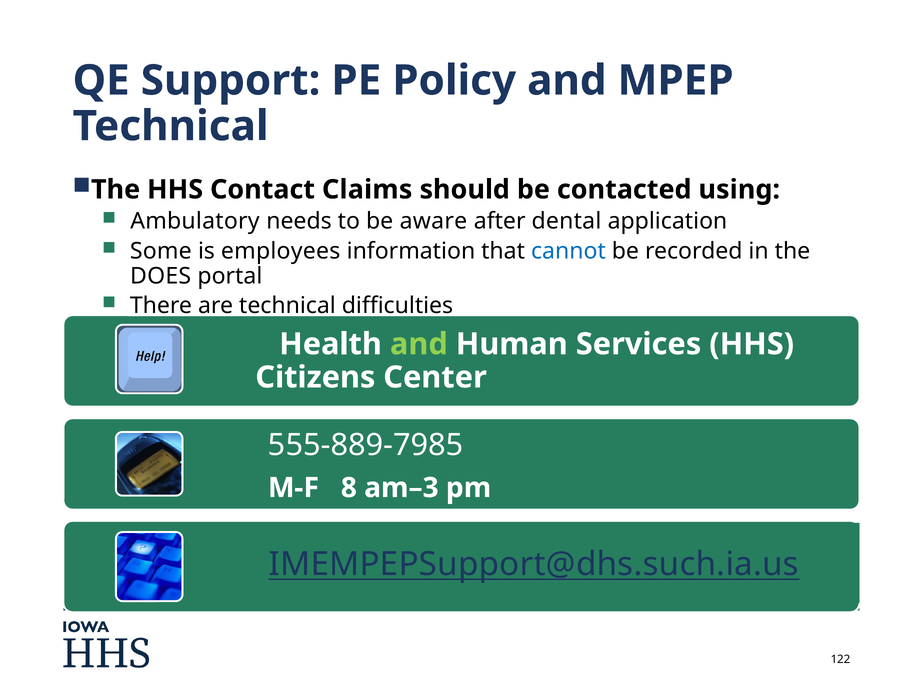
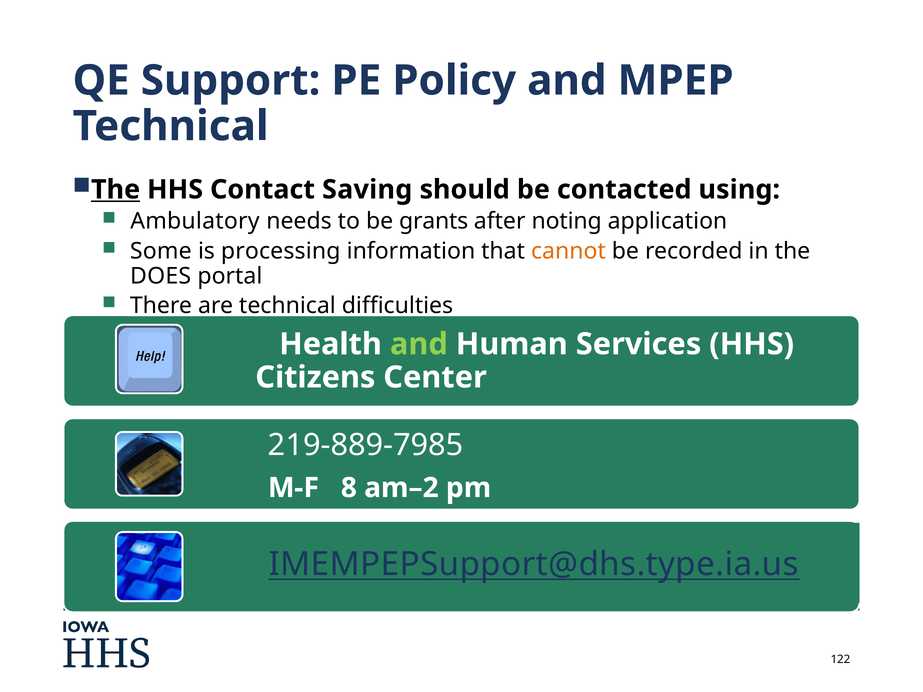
The at (116, 190) underline: none -> present
Claims: Claims -> Saving
aware: aware -> grants
dental: dental -> noting
employees: employees -> processing
cannot colour: blue -> orange
555-889-7985: 555-889-7985 -> 219-889-7985
am–3: am–3 -> am–2
IMEMPEPSupport@dhs.such.ia.us: IMEMPEPSupport@dhs.such.ia.us -> IMEMPEPSupport@dhs.type.ia.us
